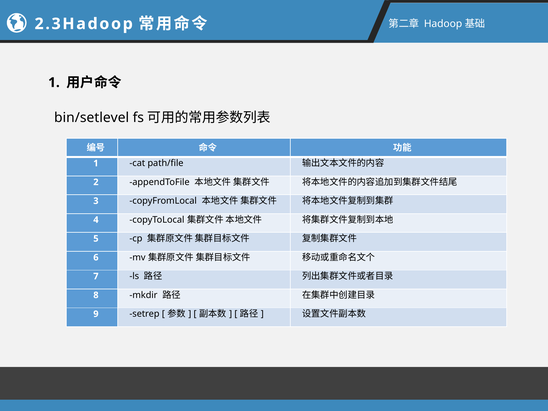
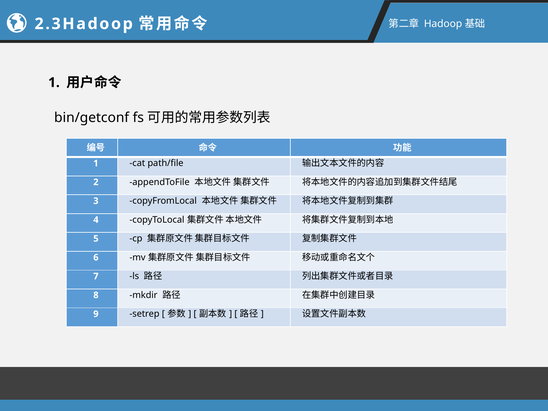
bin/setlevel: bin/setlevel -> bin/getconf
